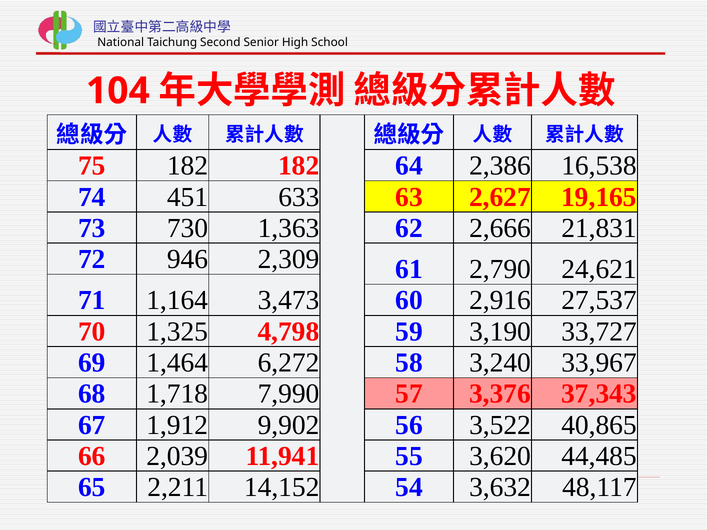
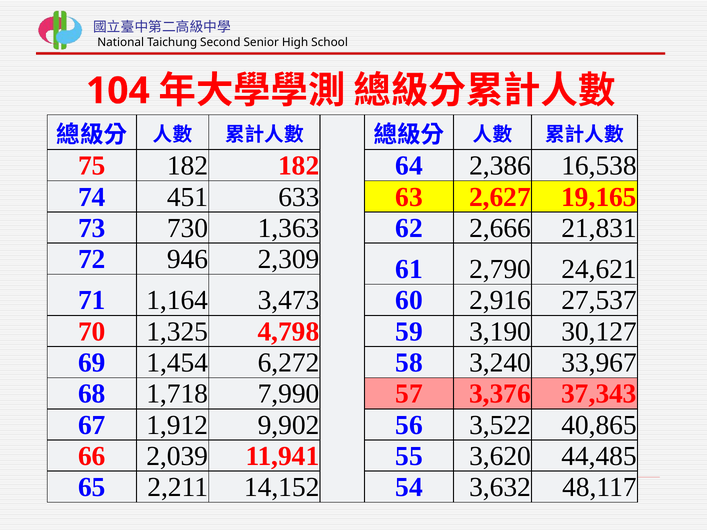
33,727: 33,727 -> 30,127
1,464: 1,464 -> 1,454
